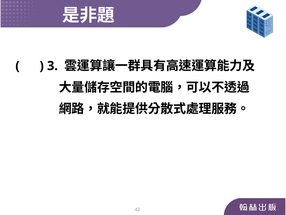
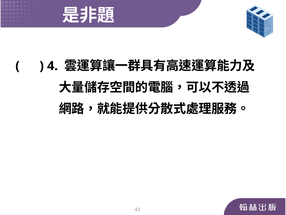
3: 3 -> 4
